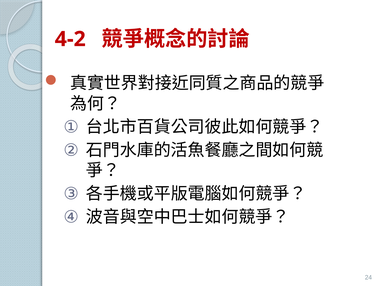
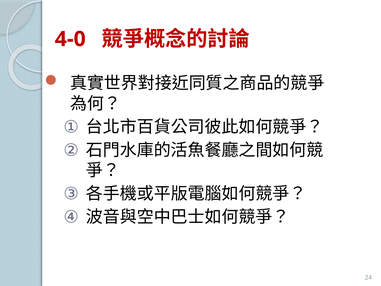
4-2: 4-2 -> 4-0
